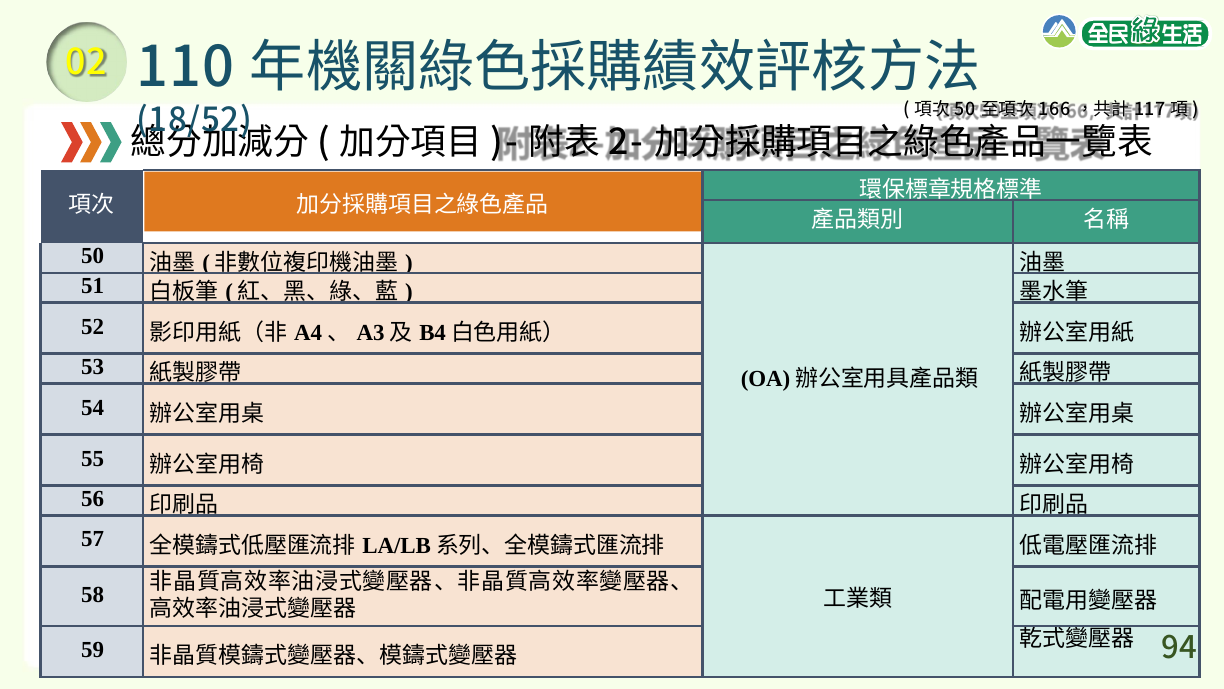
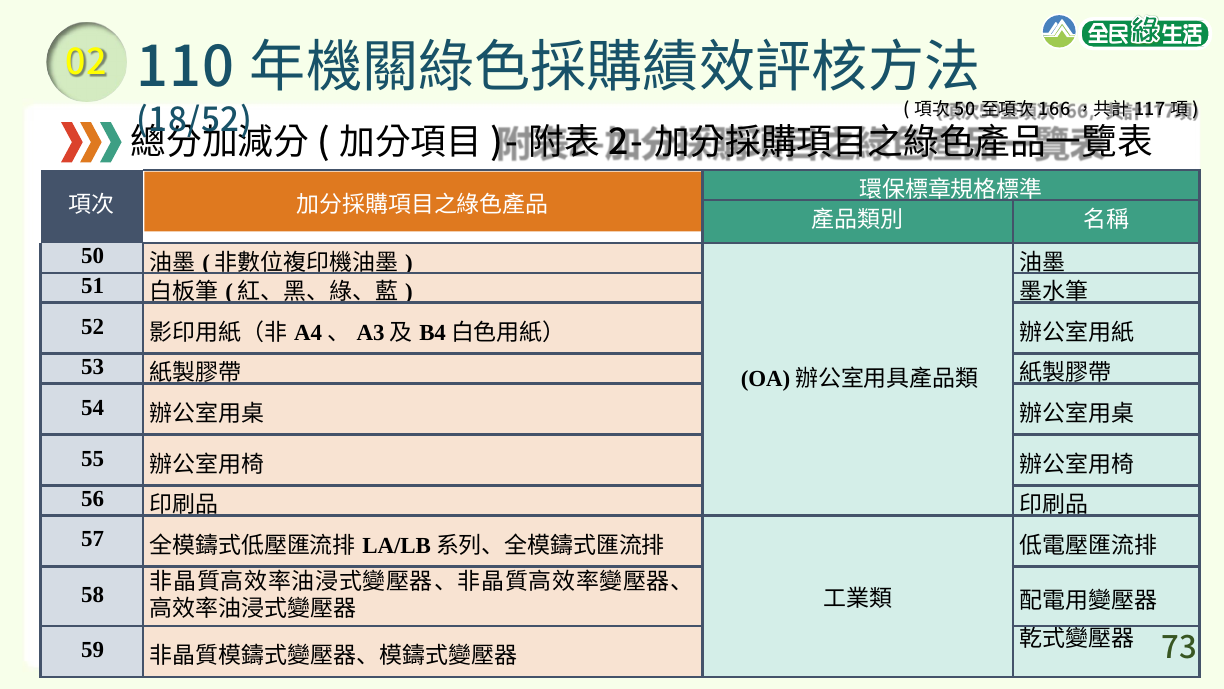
94: 94 -> 73
